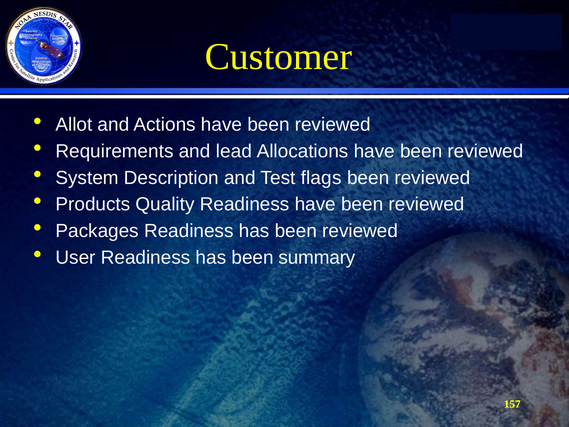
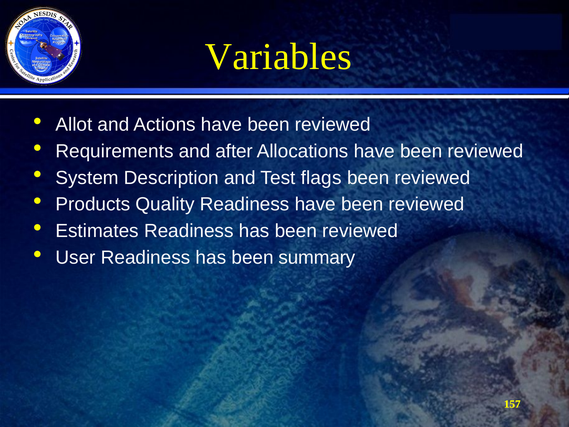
Customer: Customer -> Variables
lead: lead -> after
Packages: Packages -> Estimates
